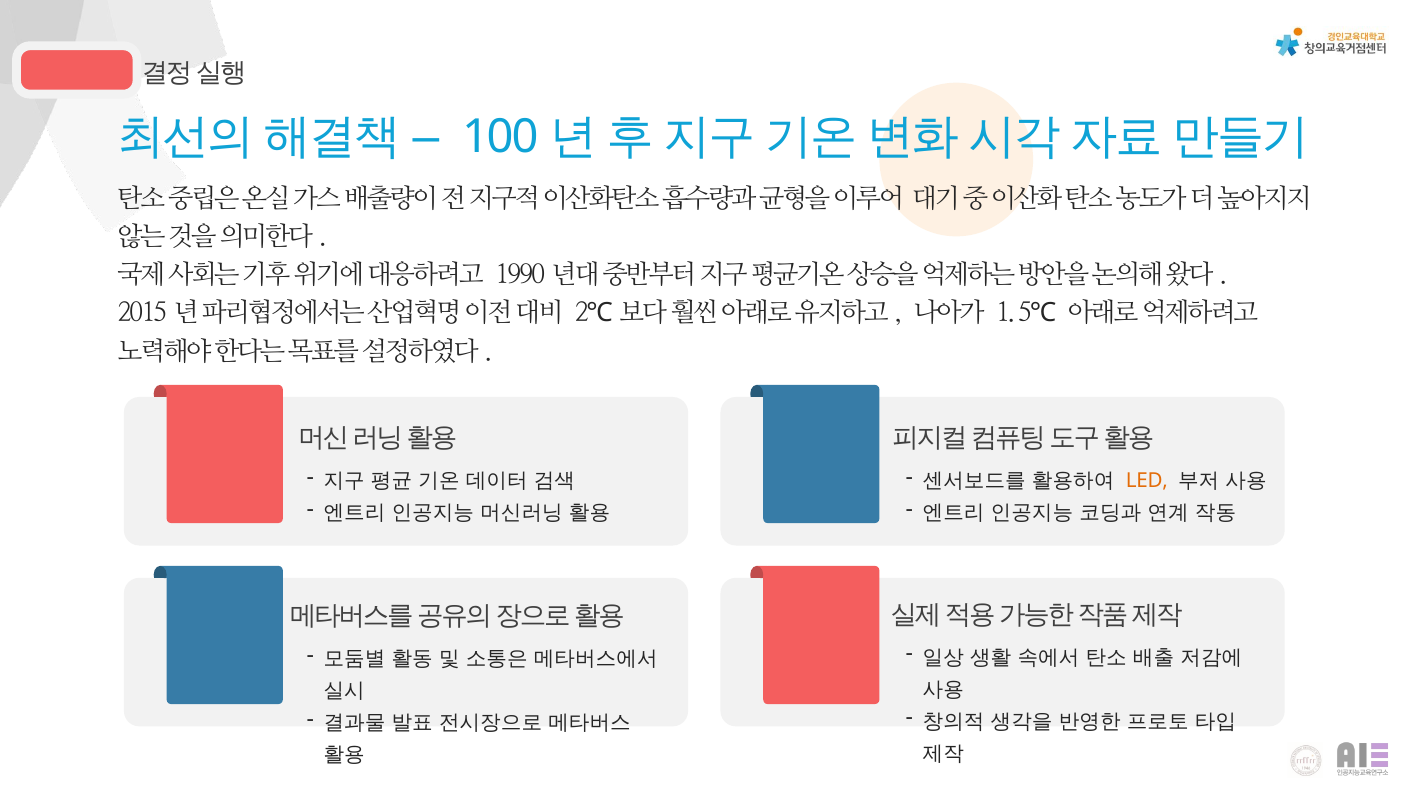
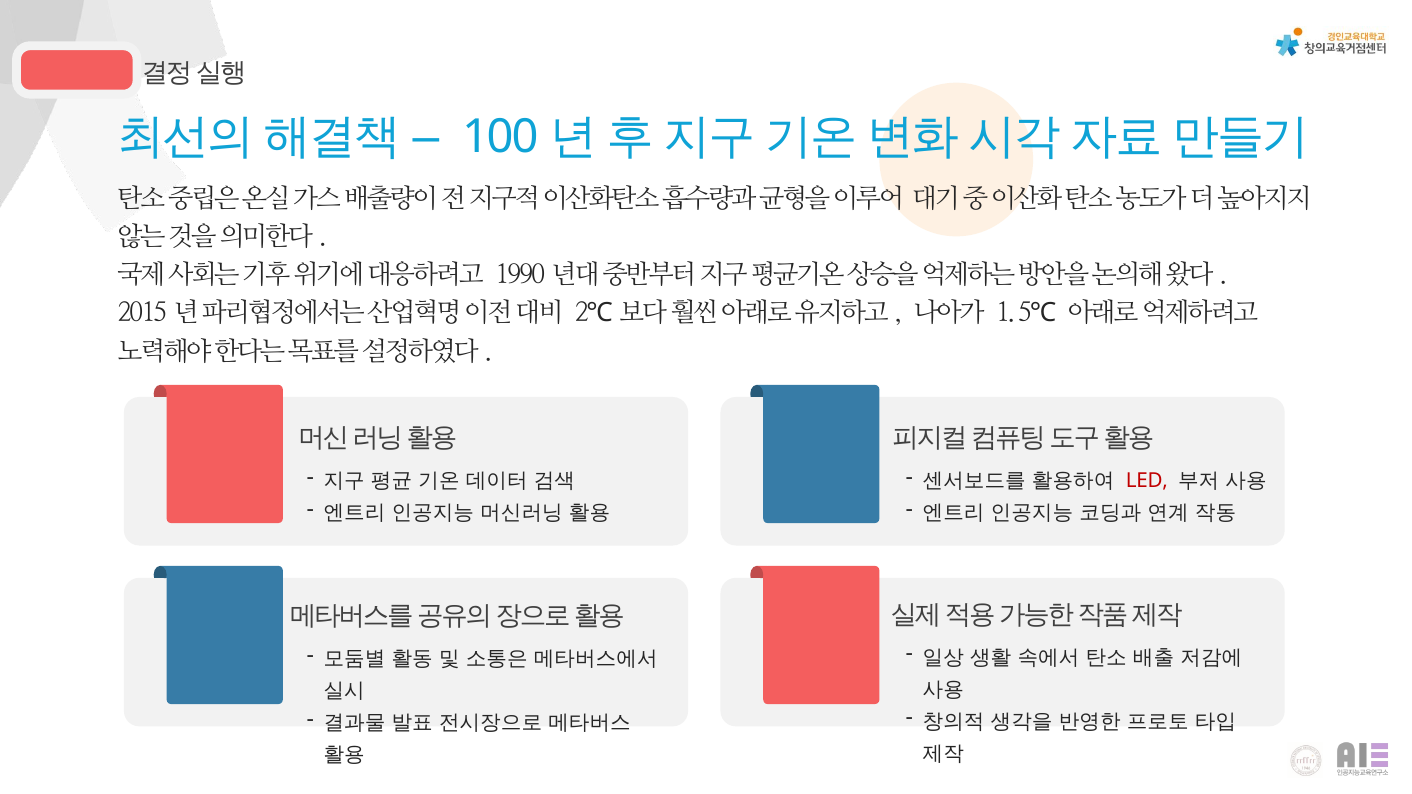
LED colour: orange -> red
